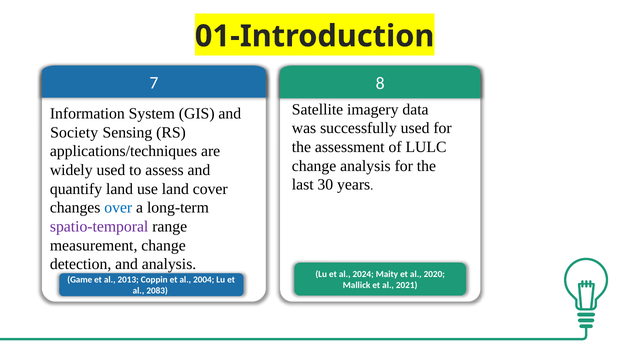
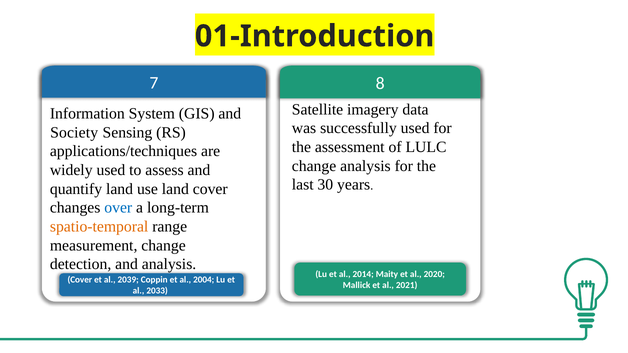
spatio-temporal colour: purple -> orange
2024: 2024 -> 2014
Game at (80, 280): Game -> Cover
2013: 2013 -> 2039
2083: 2083 -> 2033
